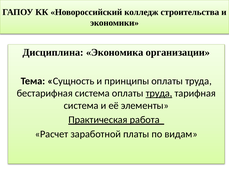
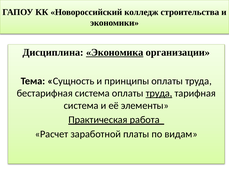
Экономика underline: none -> present
